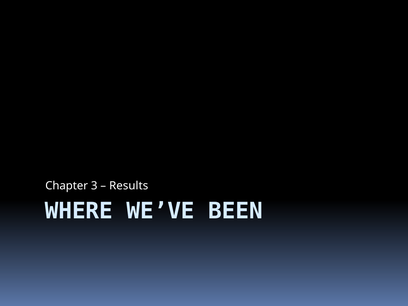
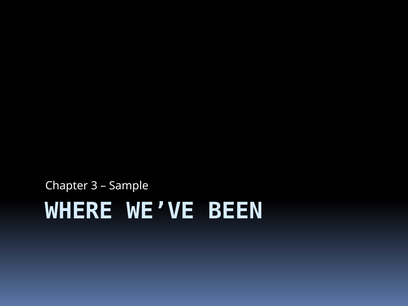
Results: Results -> Sample
